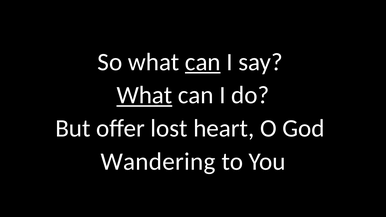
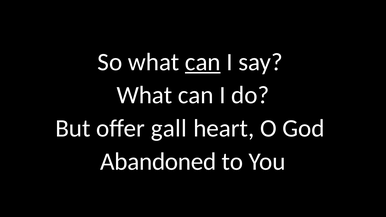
What at (144, 95) underline: present -> none
lost: lost -> gall
Wandering: Wandering -> Abandoned
